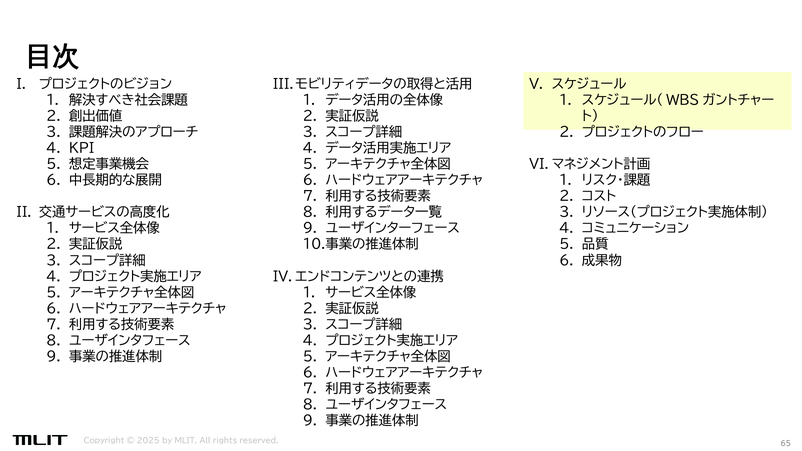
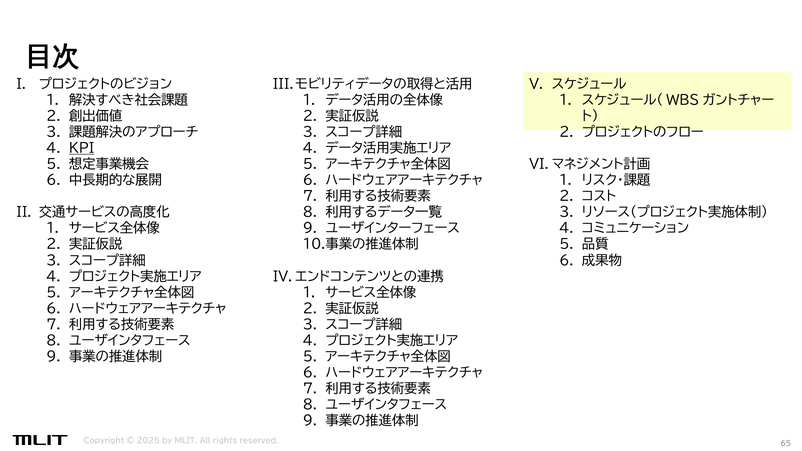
KPI underline: none -> present
